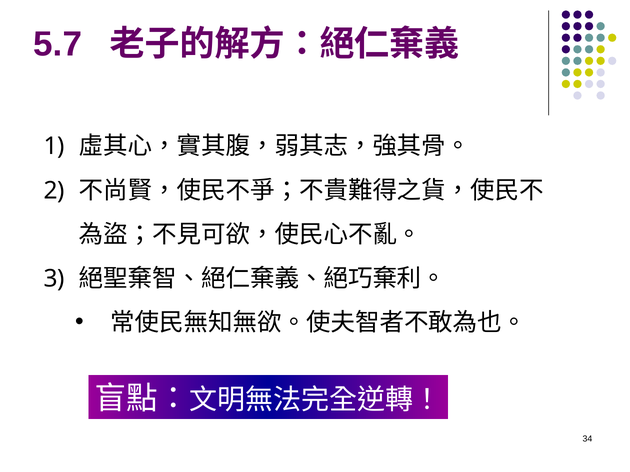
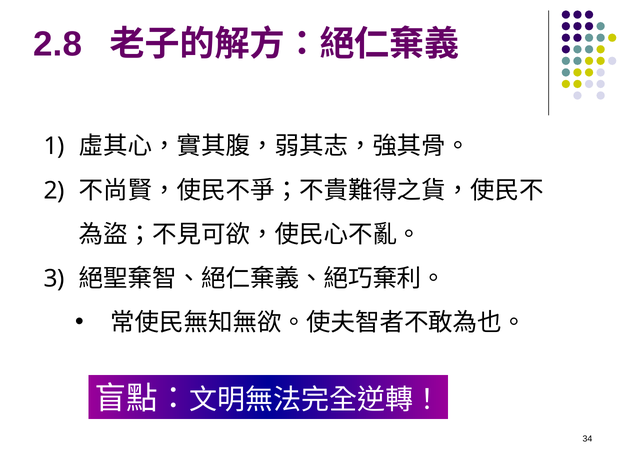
5.7: 5.7 -> 2.8
